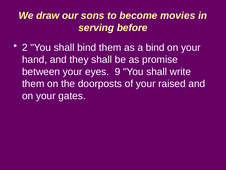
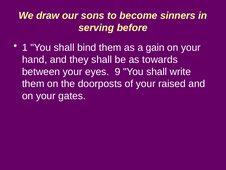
movies: movies -> sinners
2: 2 -> 1
a bind: bind -> gain
promise: promise -> towards
